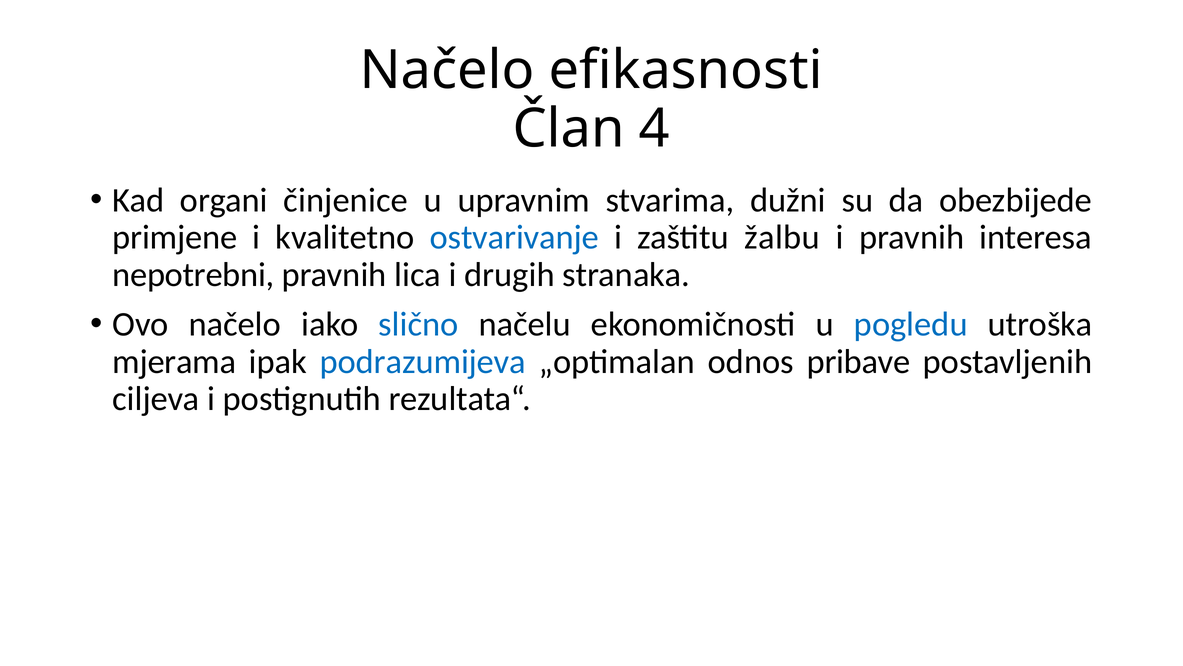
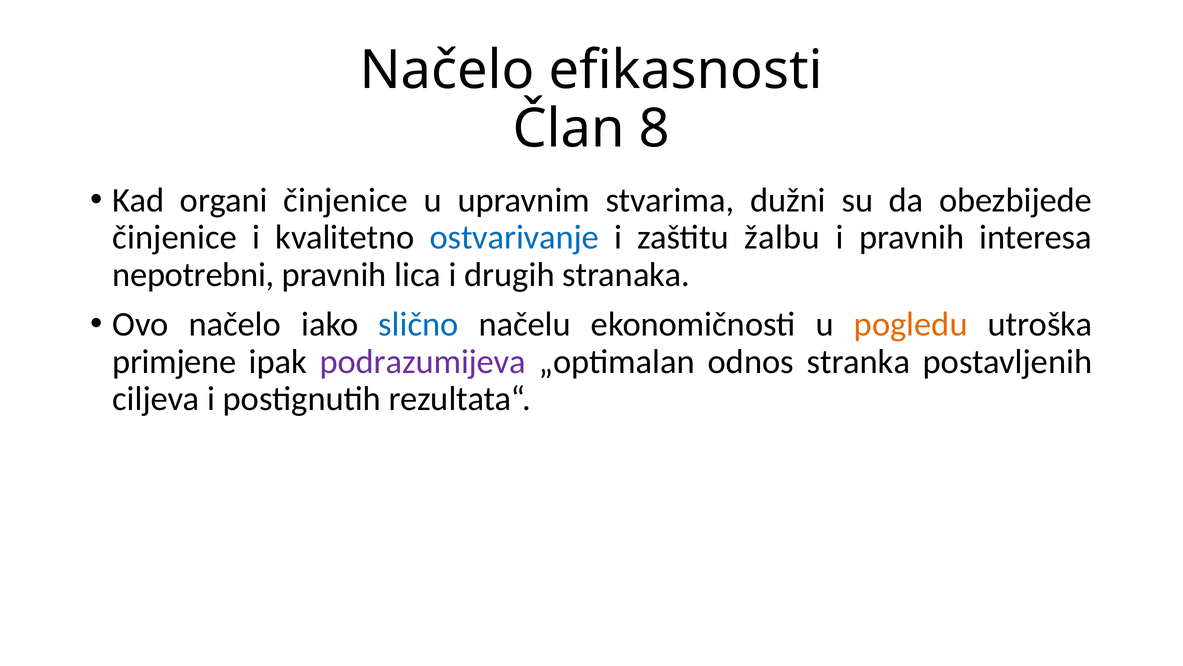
4: 4 -> 8
primjene at (175, 237): primjene -> činjenice
pogledu colour: blue -> orange
mjerama: mjerama -> primjene
podrazumijeva colour: blue -> purple
pribave: pribave -> stranka
